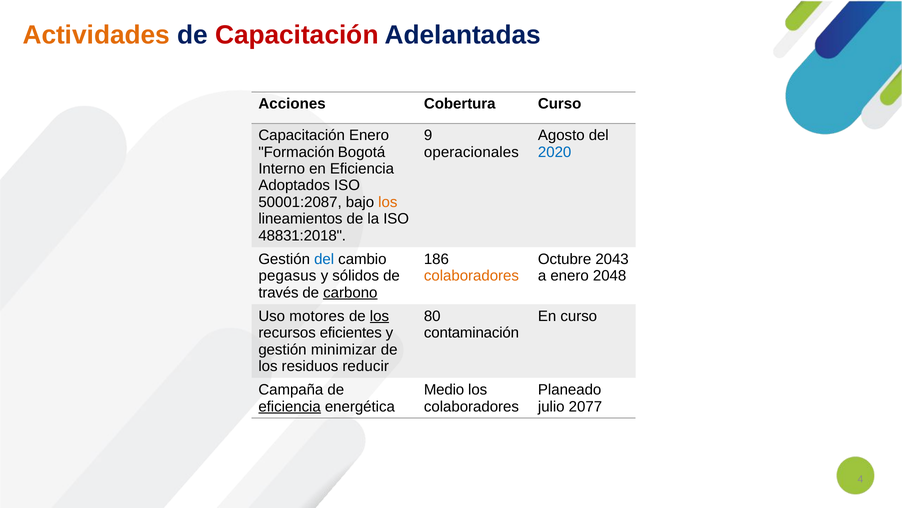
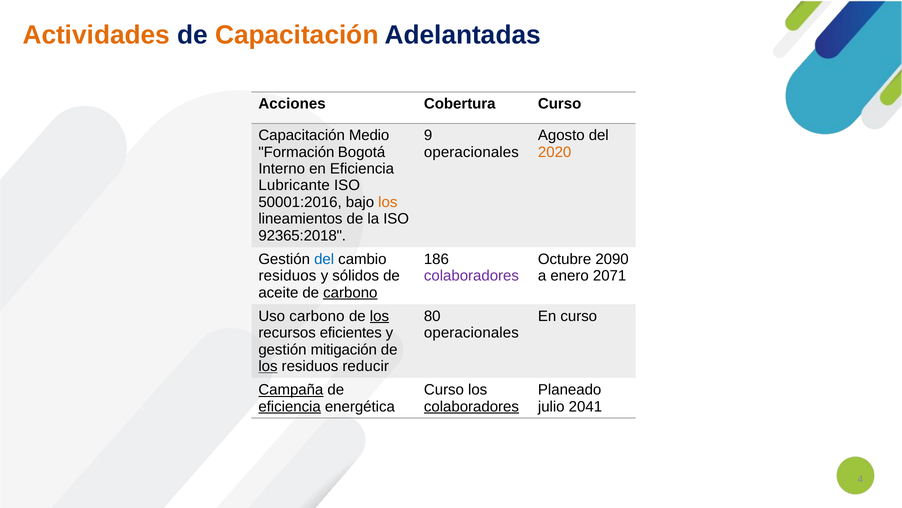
Capacitación at (297, 35) colour: red -> orange
Capacitación Enero: Enero -> Medio
2020 colour: blue -> orange
Adoptados: Adoptados -> Lubricante
50001:2087: 50001:2087 -> 50001:2016
48831:2018: 48831:2018 -> 92365:2018
2043: 2043 -> 2090
pegasus at (287, 276): pegasus -> residuos
colaboradores at (471, 276) colour: orange -> purple
2048: 2048 -> 2071
través: través -> aceite
Uso motores: motores -> carbono
contaminación at (472, 332): contaminación -> operacionales
minimizar: minimizar -> mitigación
los at (268, 366) underline: none -> present
Campaña underline: none -> present
Medio at (444, 389): Medio -> Curso
colaboradores at (471, 406) underline: none -> present
2077: 2077 -> 2041
